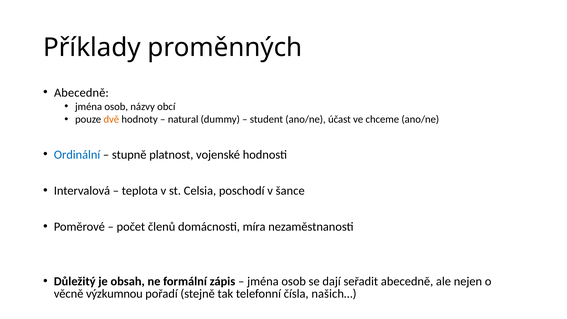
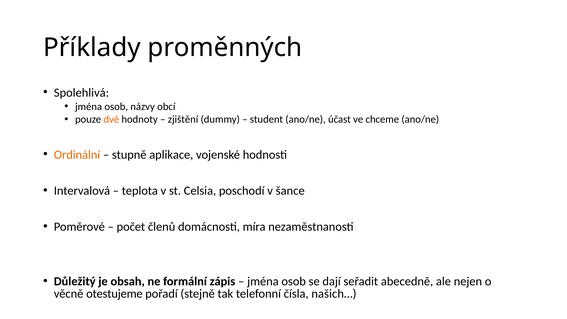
Abecedně at (81, 93): Abecedně -> Spolehlivá
natural: natural -> zjištění
Ordinální colour: blue -> orange
platnost: platnost -> aplikace
výzkumnou: výzkumnou -> otestujeme
